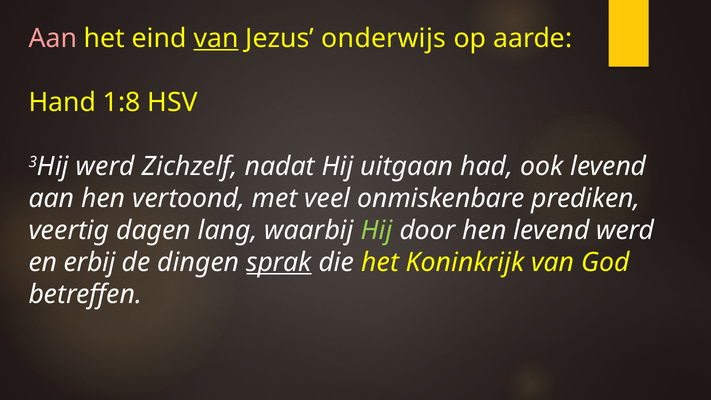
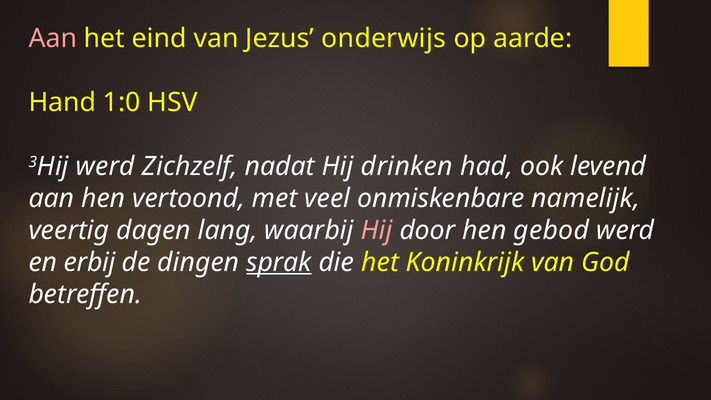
van at (216, 38) underline: present -> none
1:8: 1:8 -> 1:0
uitgaan: uitgaan -> drinken
prediken: prediken -> namelijk
Hij at (377, 230) colour: light green -> pink
hen levend: levend -> gebod
